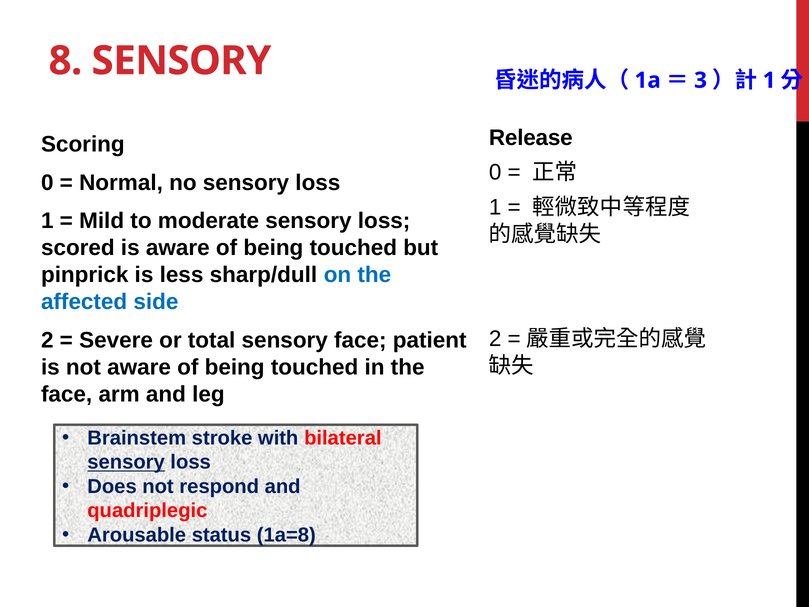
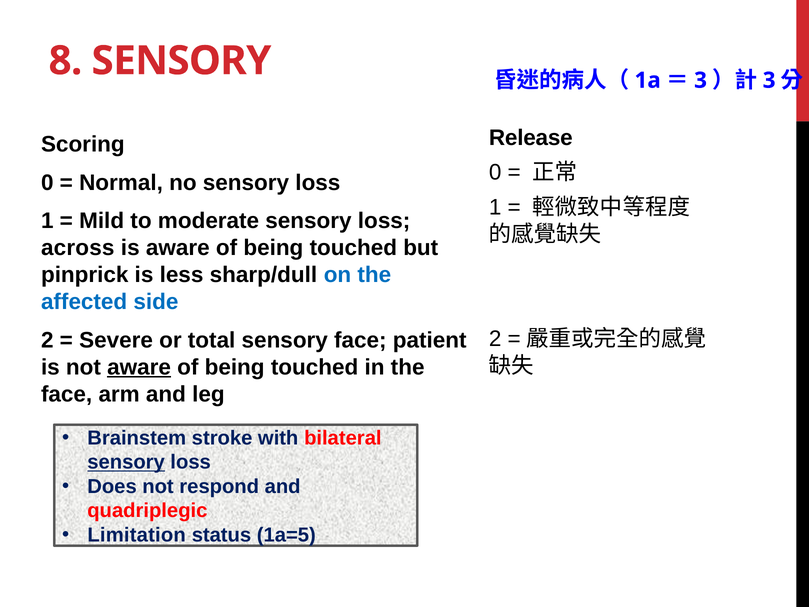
1 at (769, 80): 1 -> 3
scored: scored -> across
aware at (139, 367) underline: none -> present
Arousable: Arousable -> Limitation
1a=8: 1a=8 -> 1a=5
